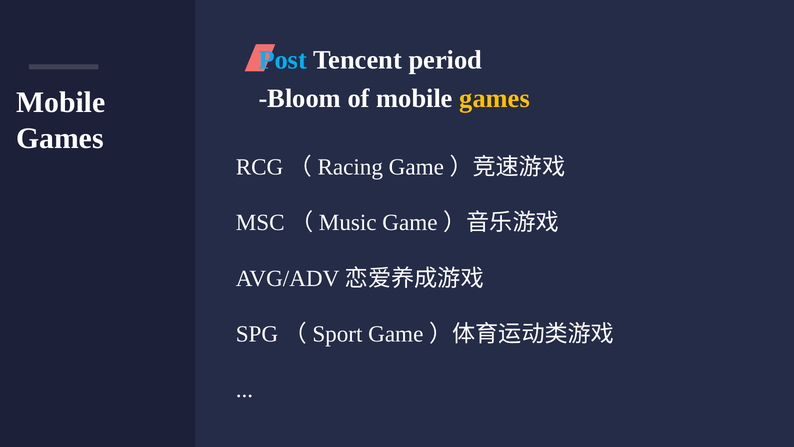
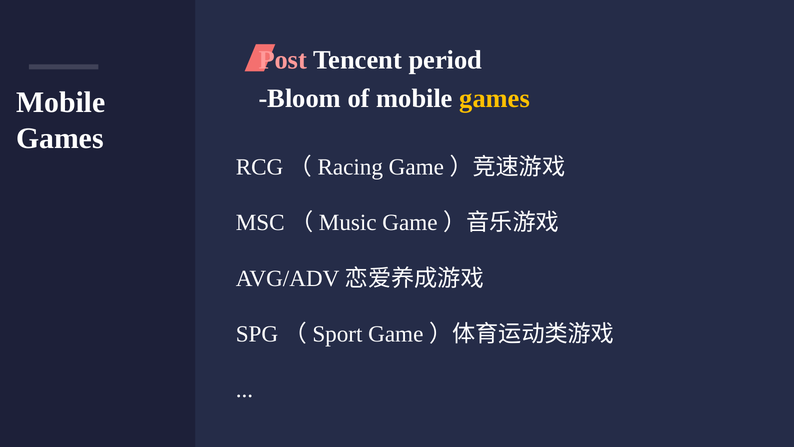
Post colour: light blue -> pink
